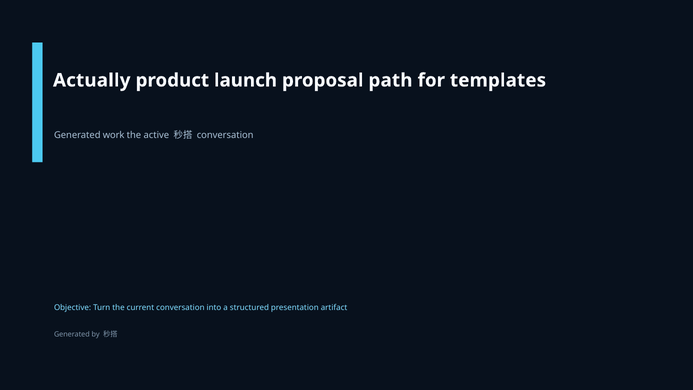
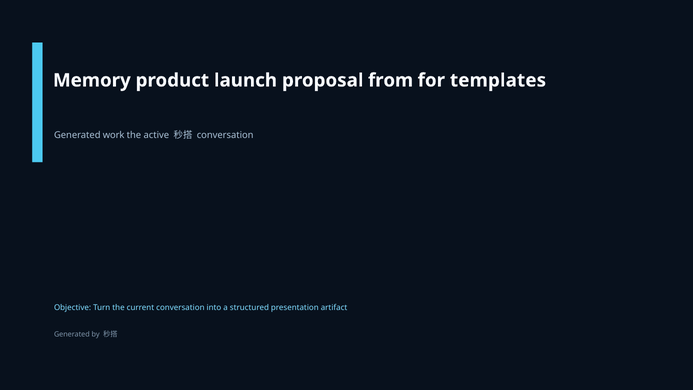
Actually: Actually -> Memory
path: path -> from
